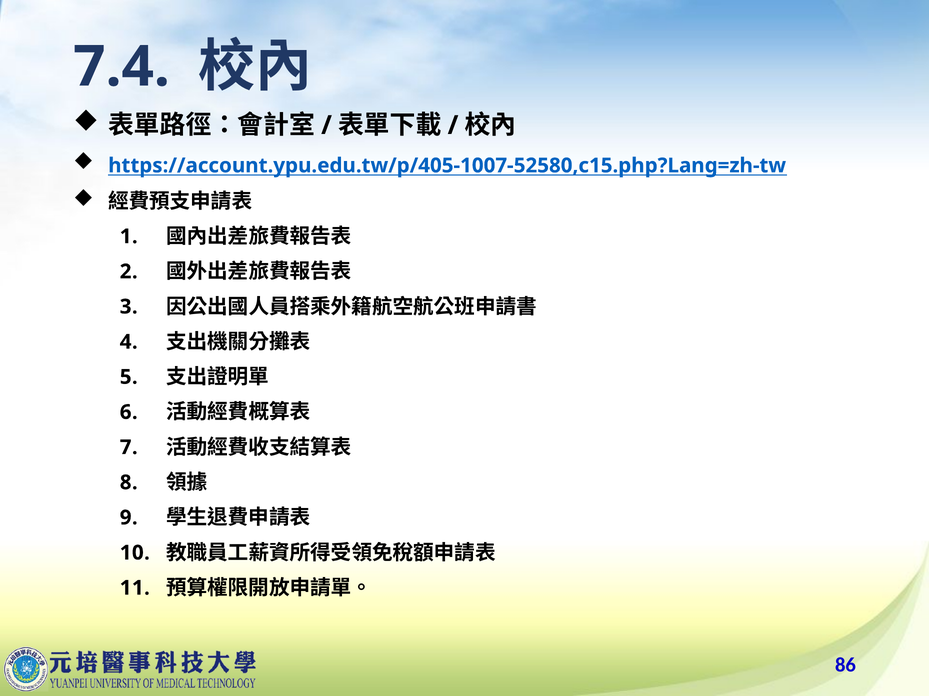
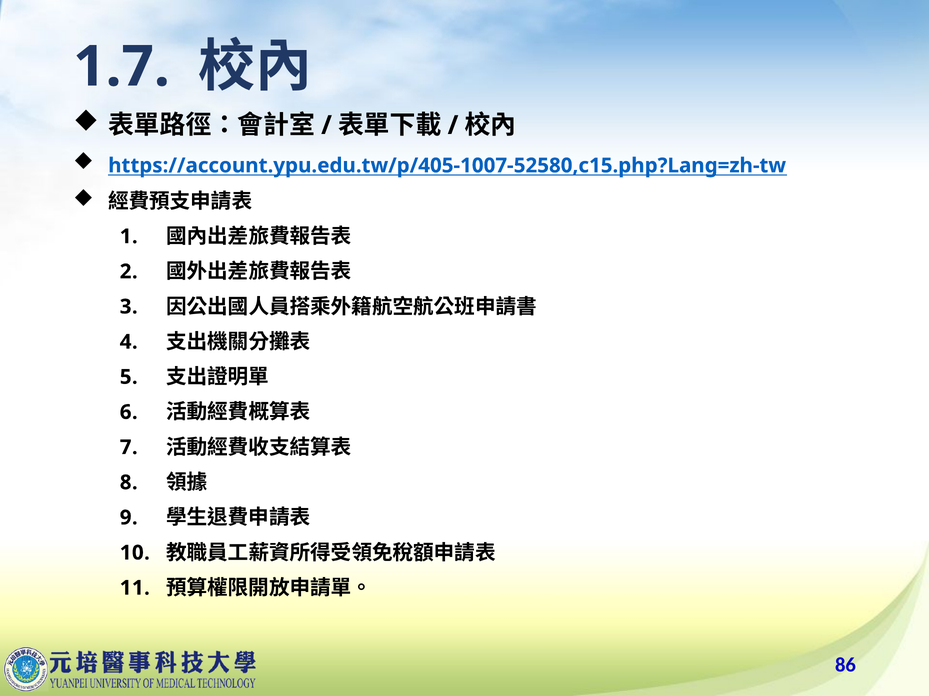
7.4: 7.4 -> 1.7
